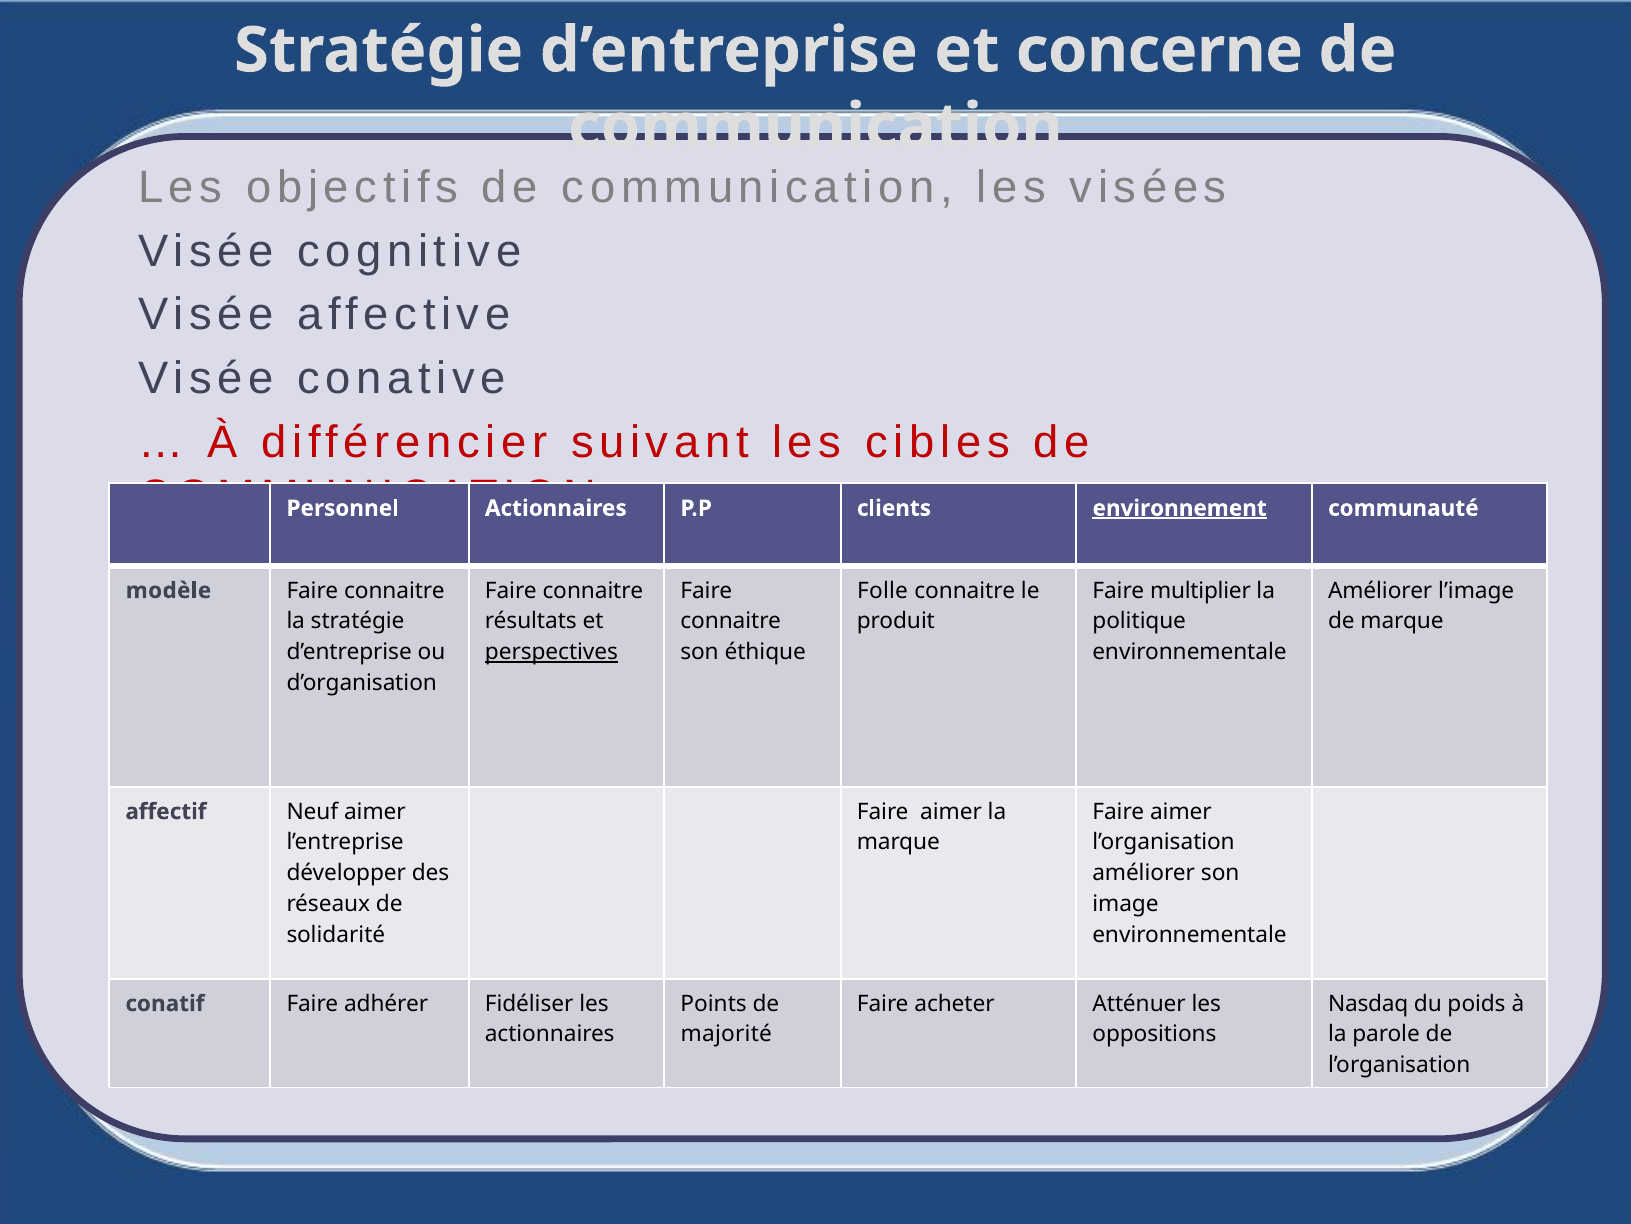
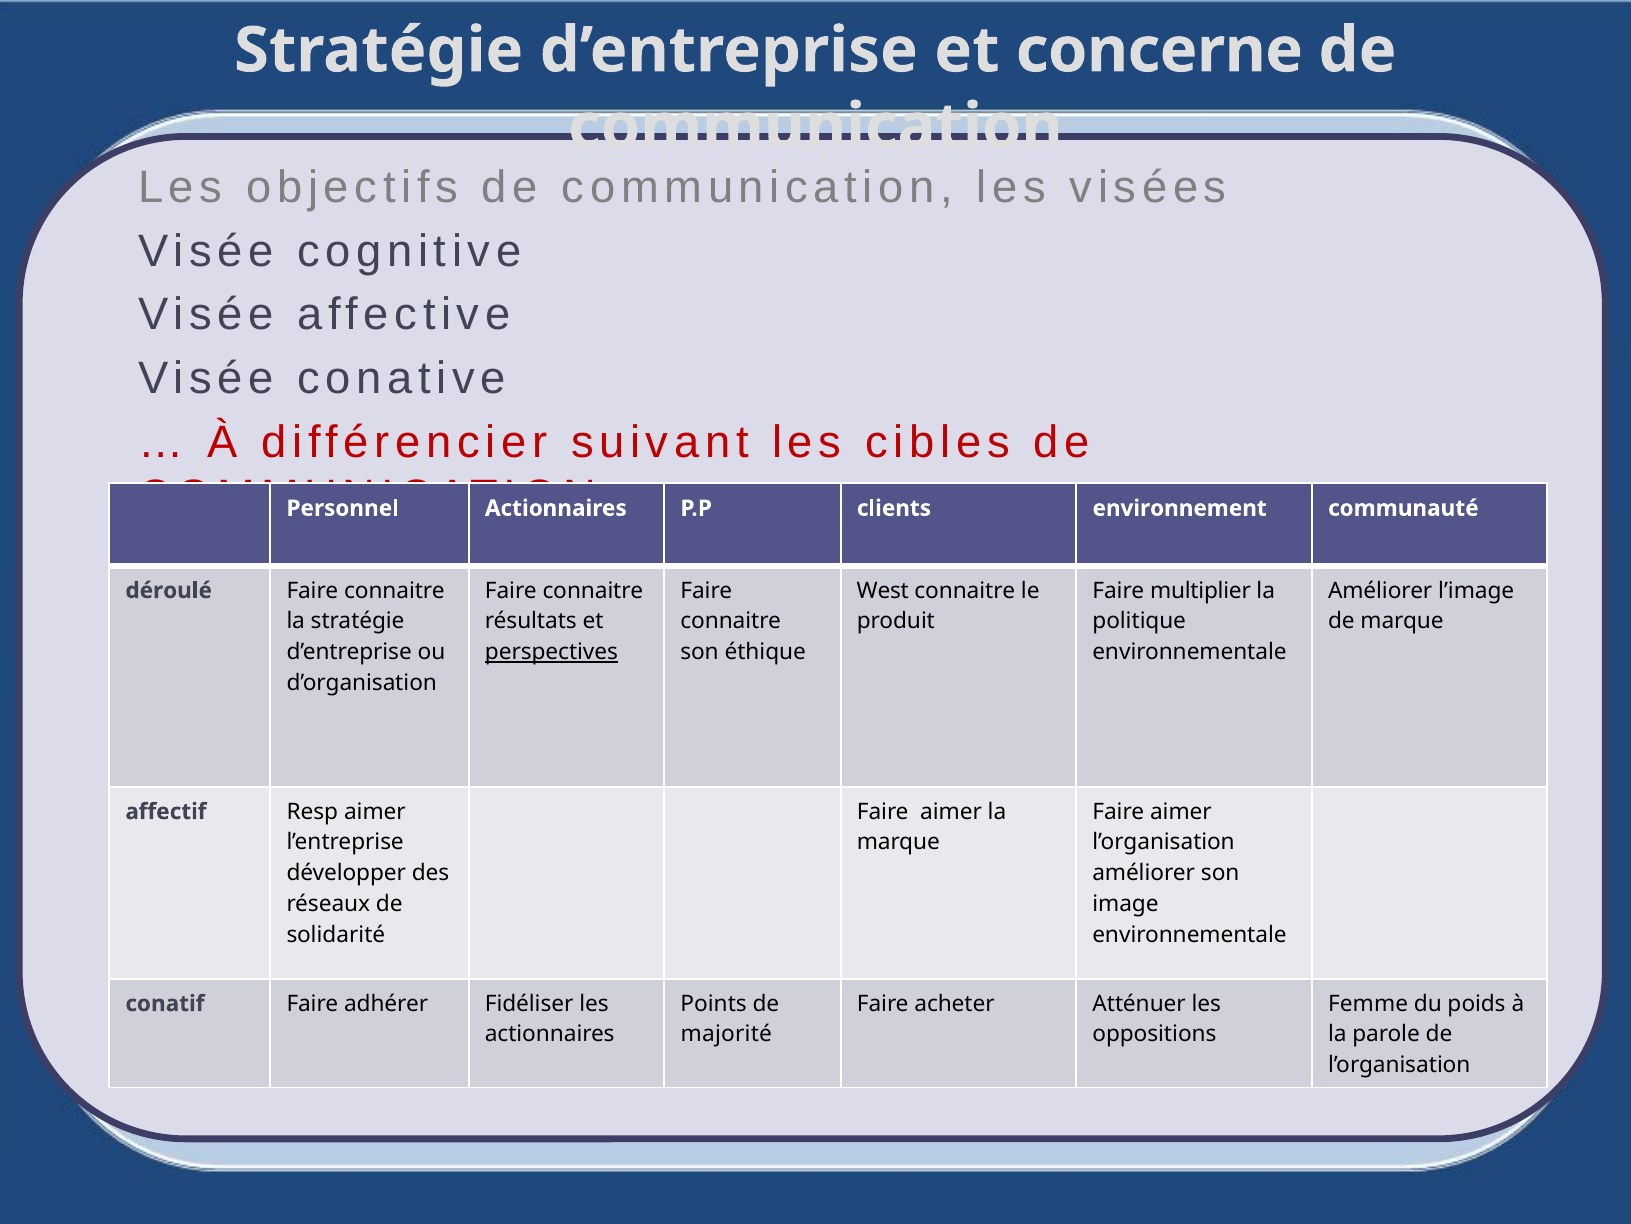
environnement underline: present -> none
Folle: Folle -> West
modèle: modèle -> déroulé
Neuf: Neuf -> Resp
Nasdaq: Nasdaq -> Femme
